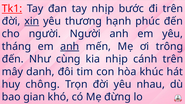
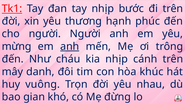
xin underline: present -> none
tháng: tháng -> mừng
cùng: cùng -> cháu
chông: chông -> vuông
